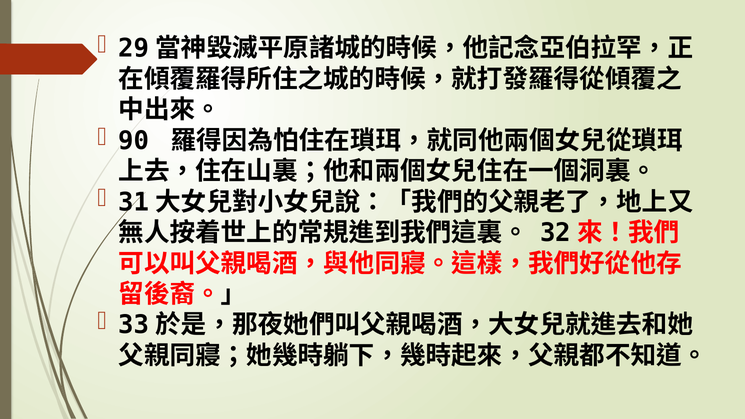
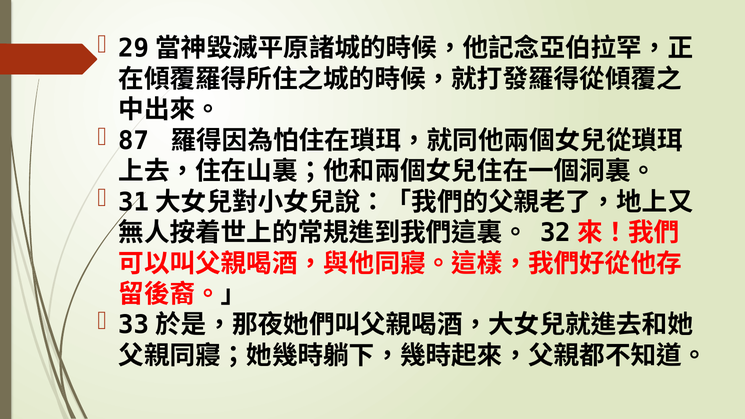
90: 90 -> 87
